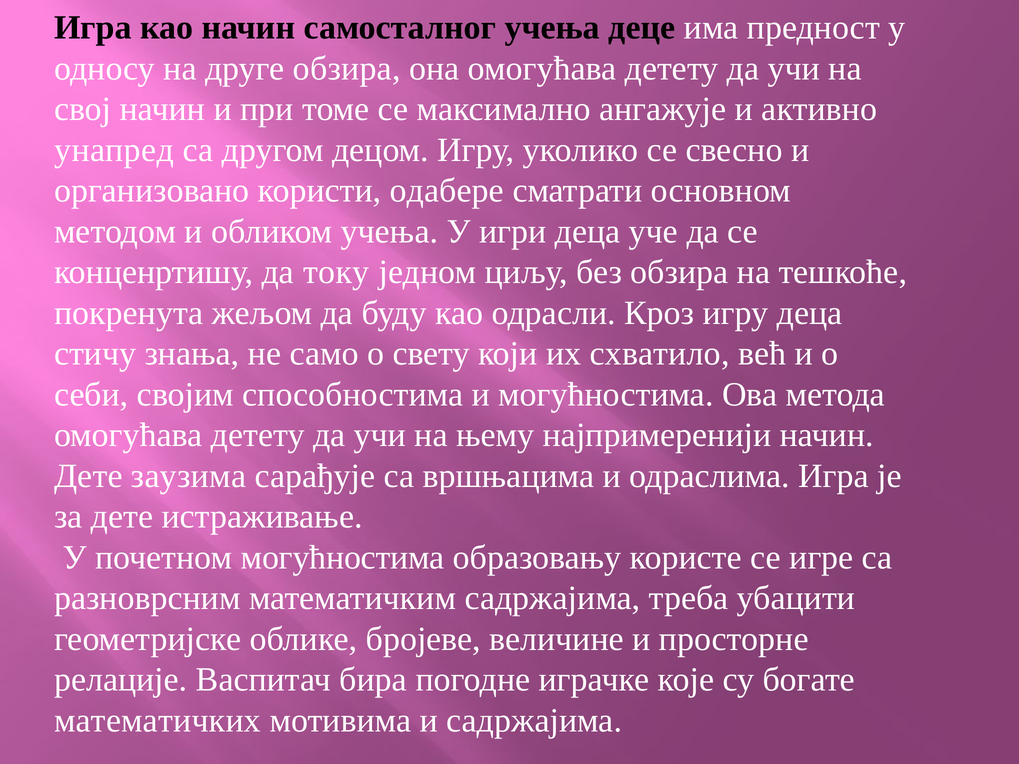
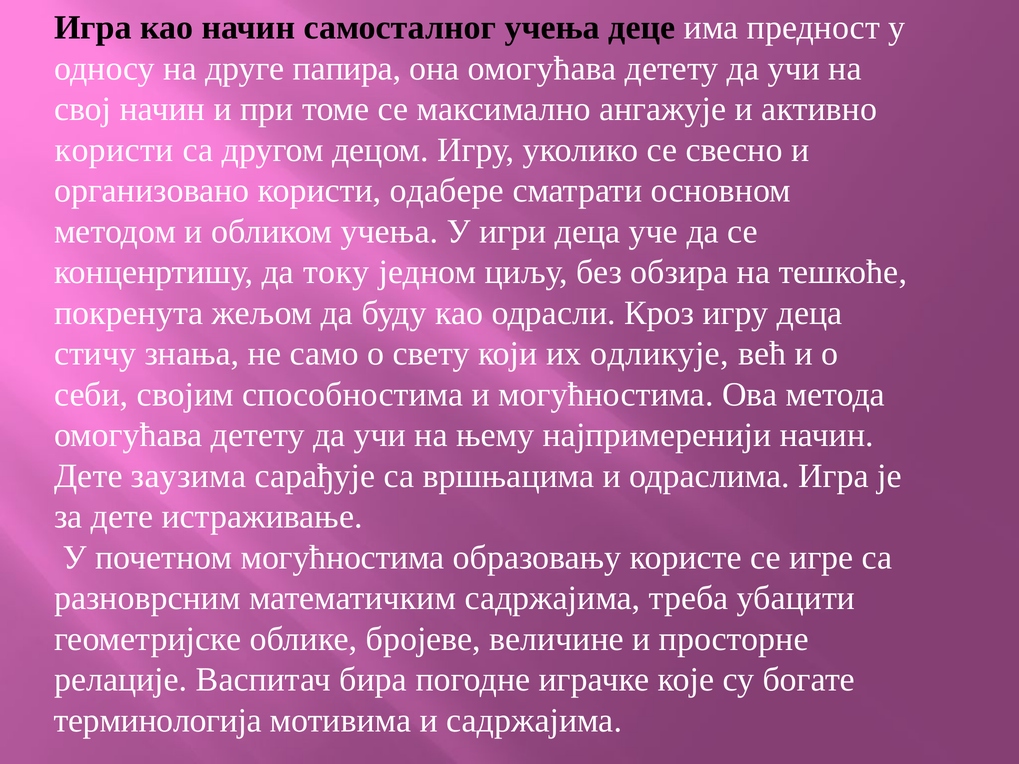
друге обзира: обзира -> папира
унапред at (114, 150): унапред -> користи
схватило: схватило -> одликује
математичких: математичких -> терминологија
